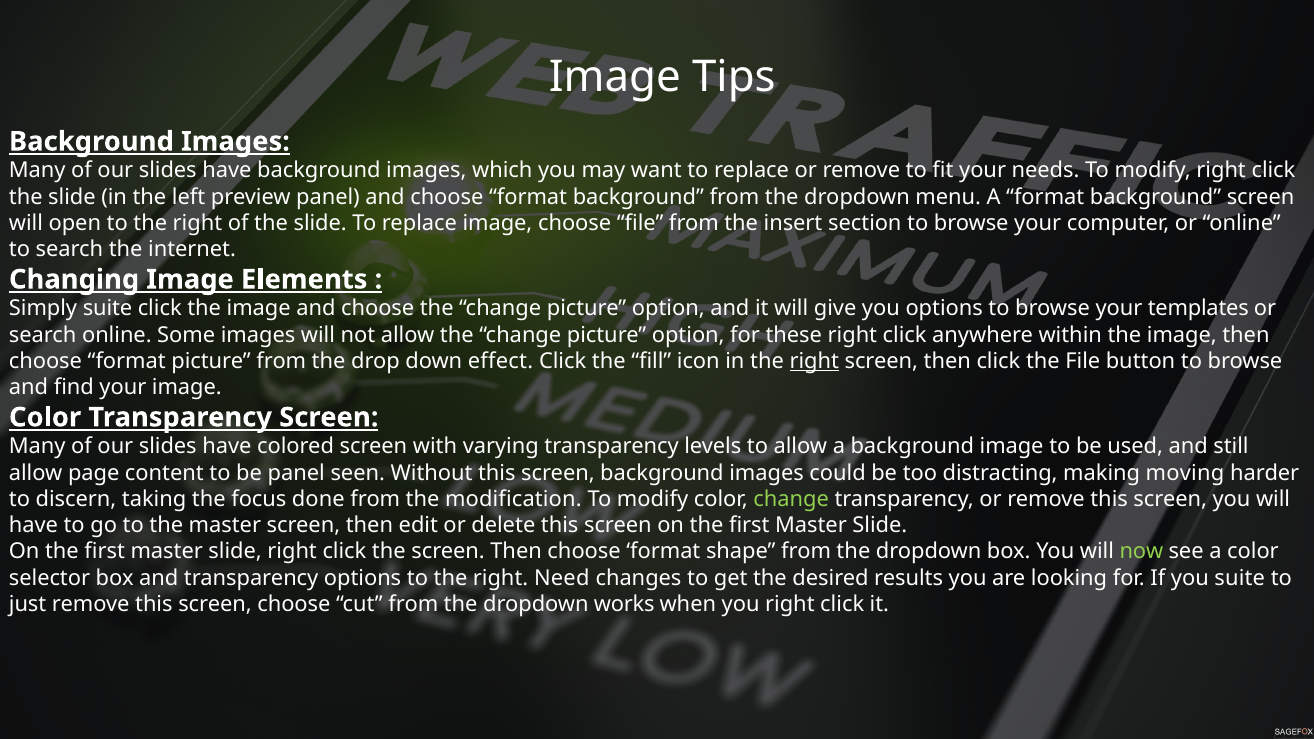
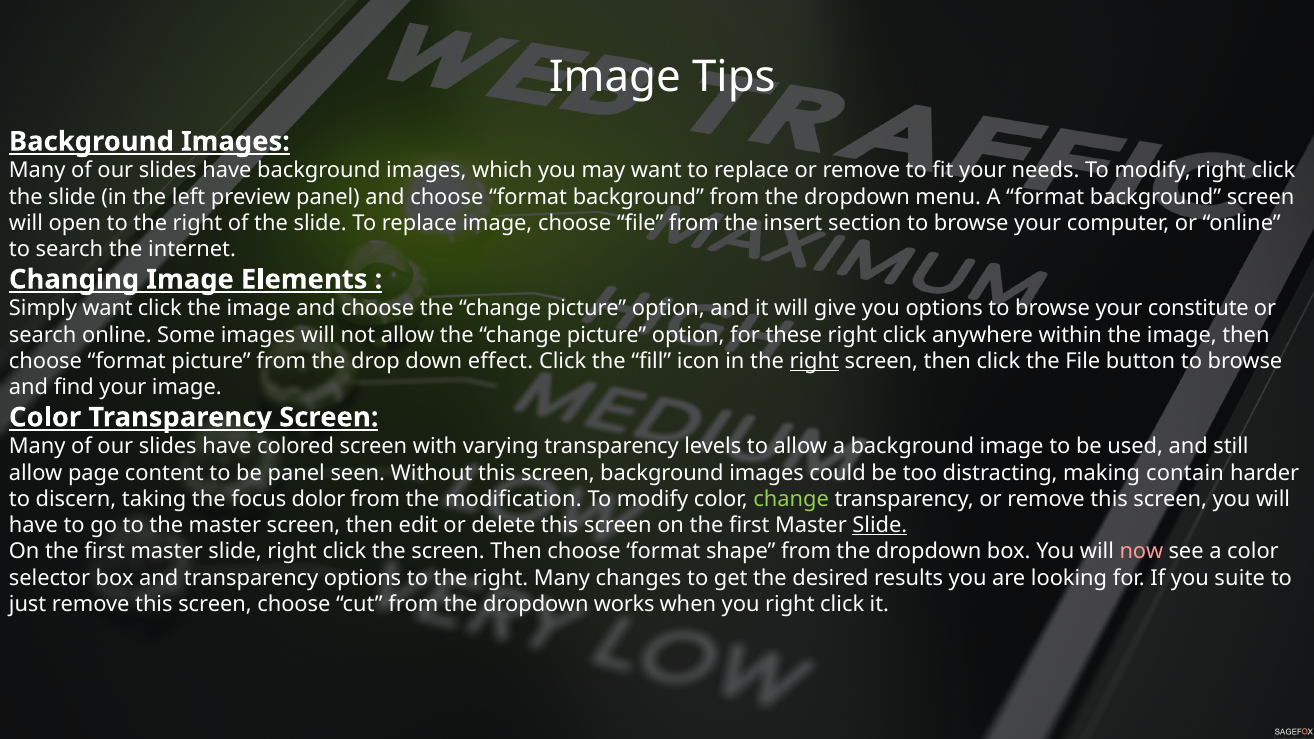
Simply suite: suite -> want
templates: templates -> constitute
moving: moving -> contain
done: done -> dolor
Slide at (880, 525) underline: none -> present
now colour: light green -> pink
right Need: Need -> Many
